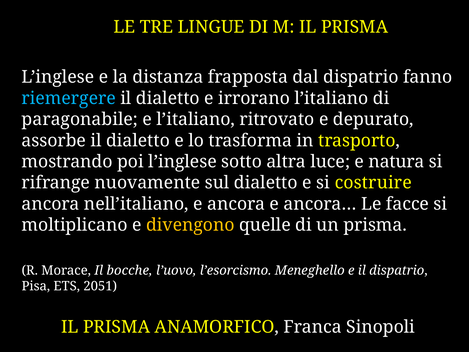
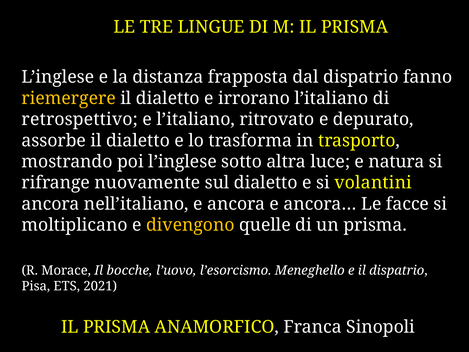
riemergere colour: light blue -> yellow
paragonabile: paragonabile -> retrospettivo
costruire: costruire -> volantini
2051: 2051 -> 2021
